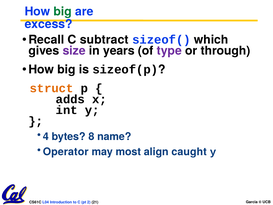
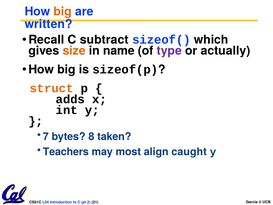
big at (63, 11) colour: green -> orange
excess: excess -> written
size colour: purple -> orange
years: years -> name
through: through -> actually
4: 4 -> 7
name: name -> taken
Operator: Operator -> Teachers
